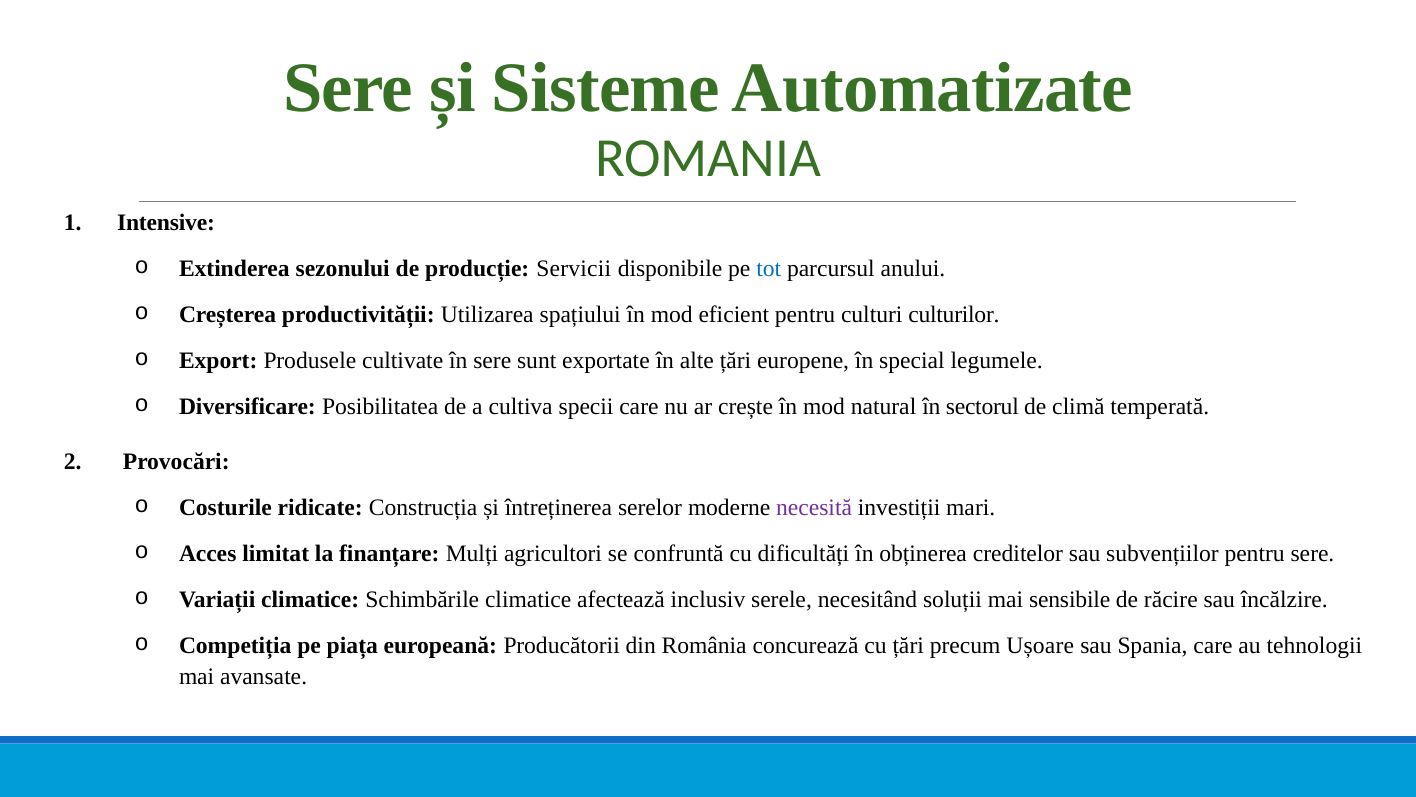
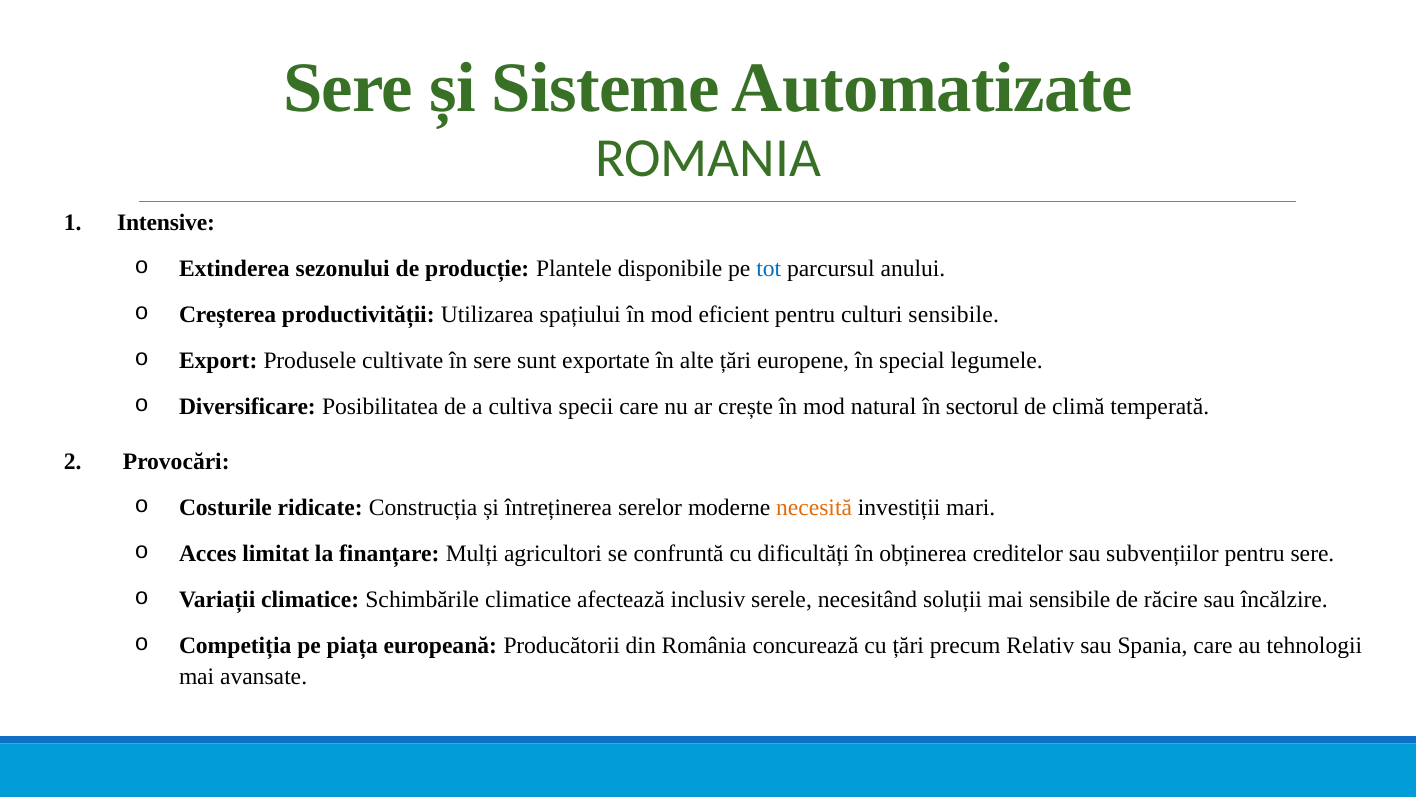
Servicii: Servicii -> Plantele
culturi culturilor: culturilor -> sensibile
necesită colour: purple -> orange
Ușoare: Ușoare -> Relativ
